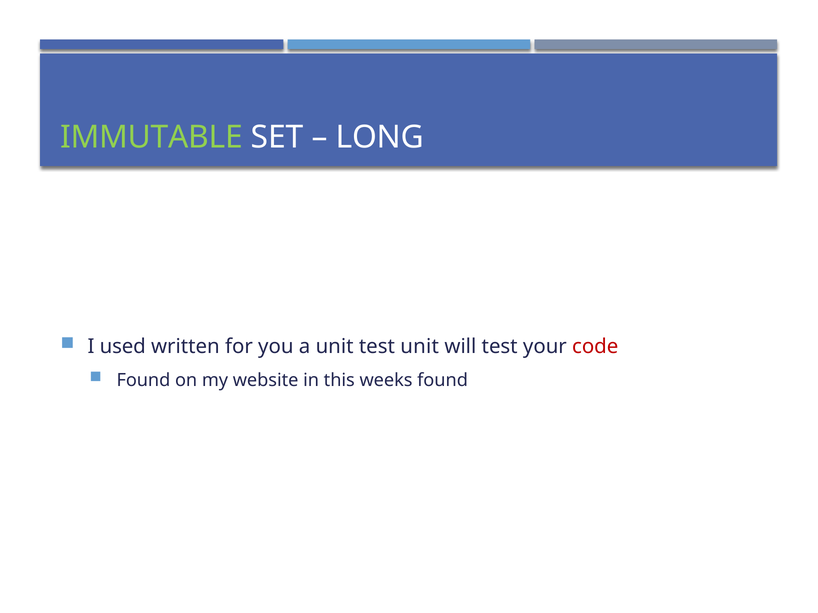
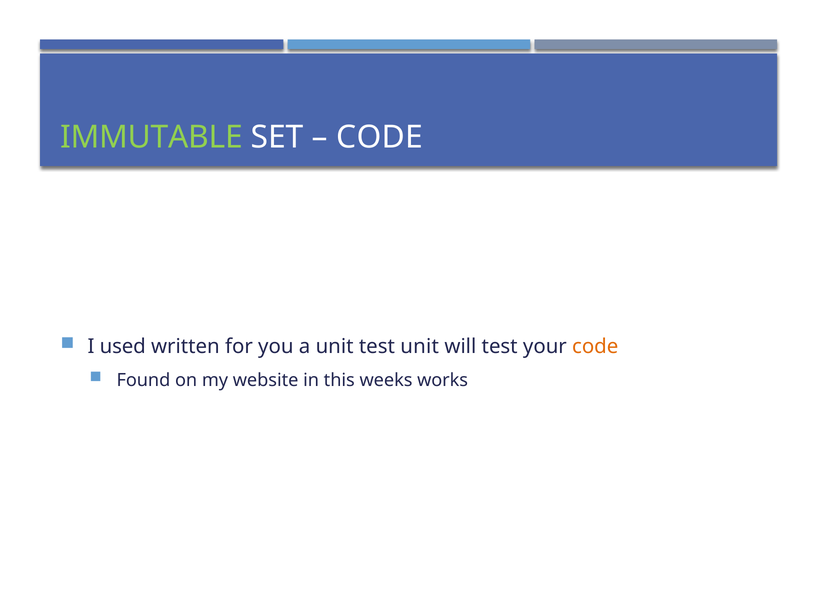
LONG at (380, 137): LONG -> CODE
code at (595, 347) colour: red -> orange
weeks found: found -> works
